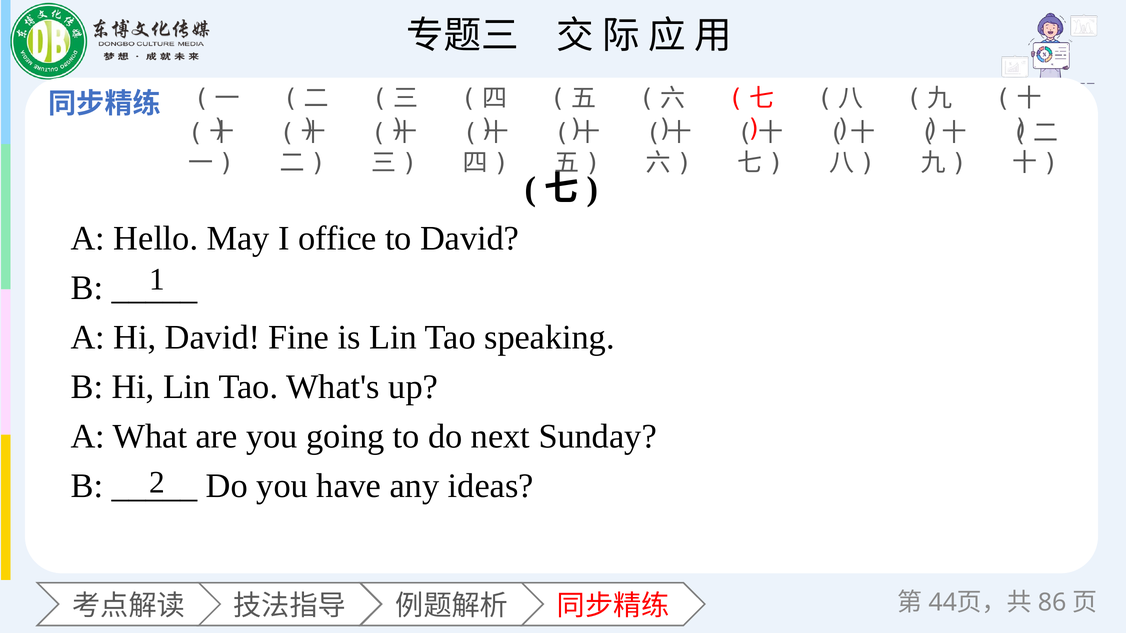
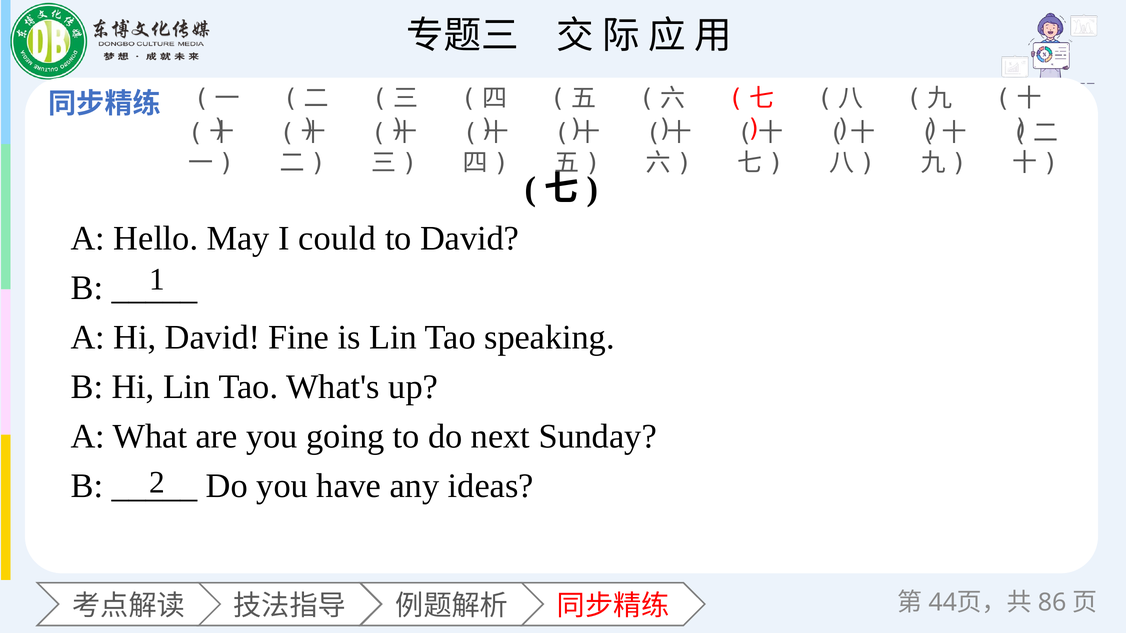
office: office -> could
